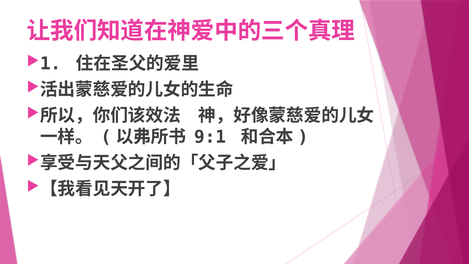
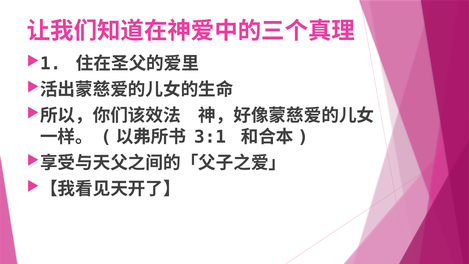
9:1: 9:1 -> 3:1
